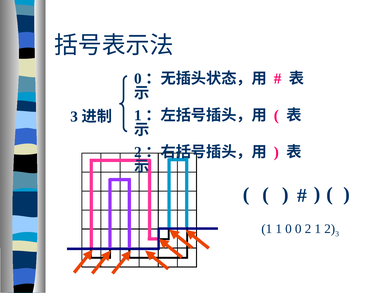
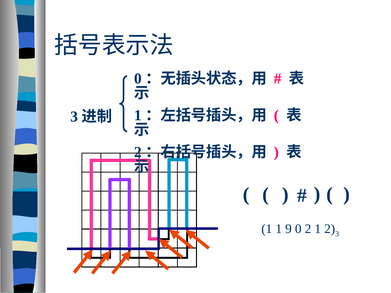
1 0: 0 -> 9
